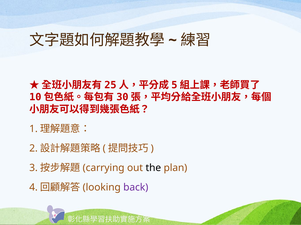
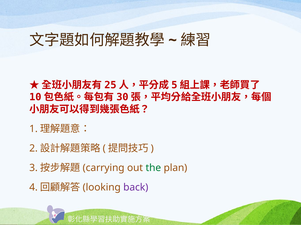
the colour: black -> green
